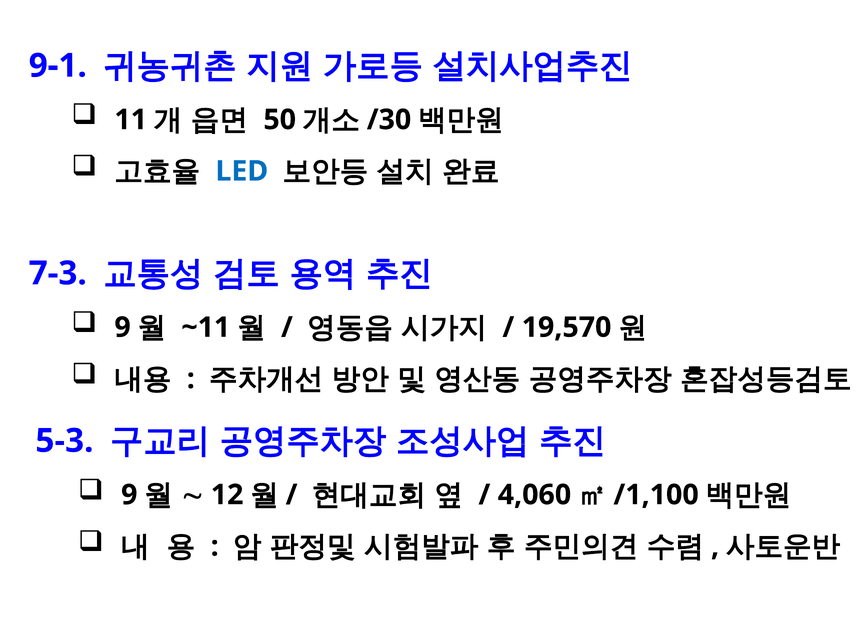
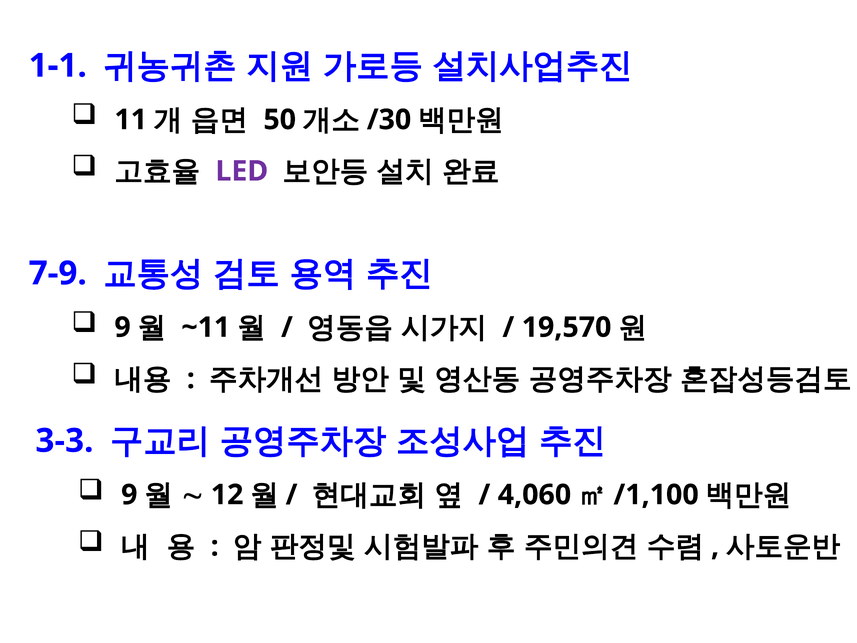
9-1: 9-1 -> 1-1
LED colour: blue -> purple
7-3: 7-3 -> 7-9
5-3: 5-3 -> 3-3
